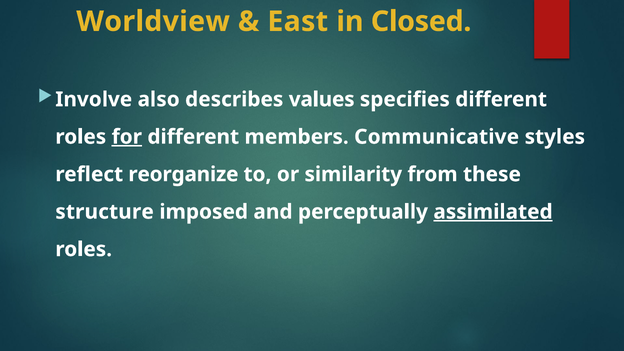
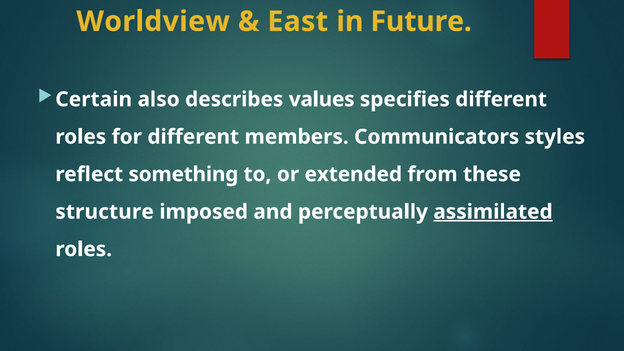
Closed: Closed -> Future
Involve: Involve -> Certain
for underline: present -> none
Communicative: Communicative -> Communicators
reorganize: reorganize -> something
similarity: similarity -> extended
